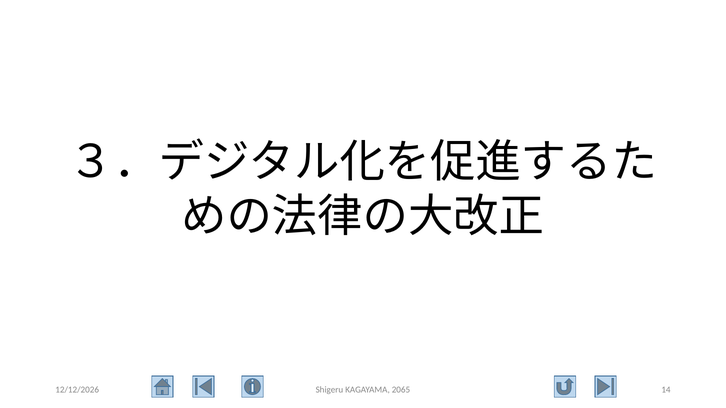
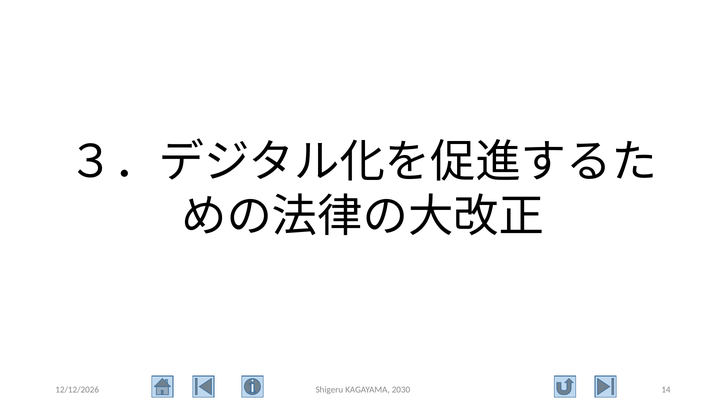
2065: 2065 -> 2030
